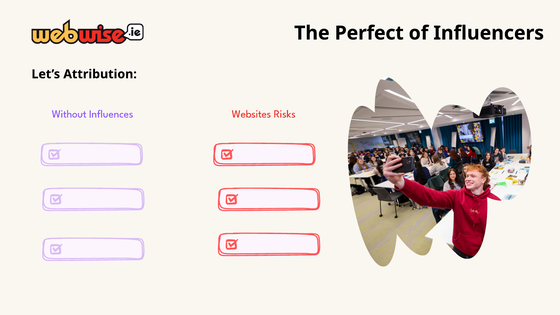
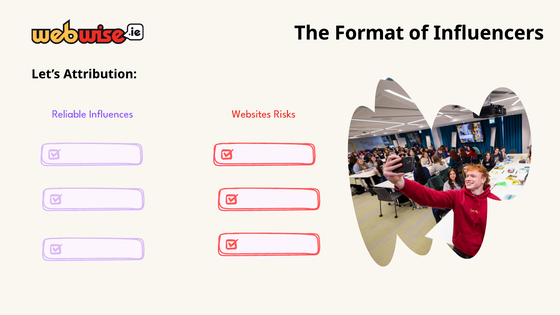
Perfect: Perfect -> Format
Without: Without -> Reliable
